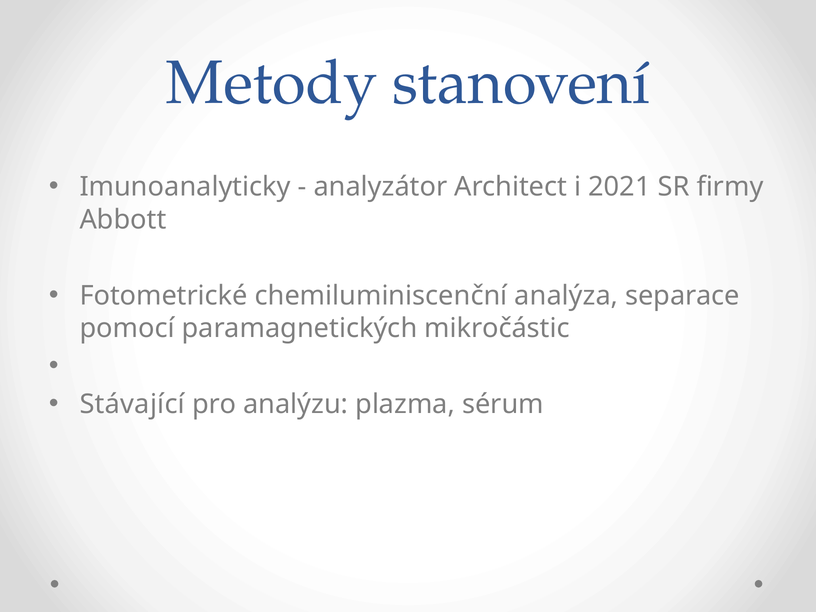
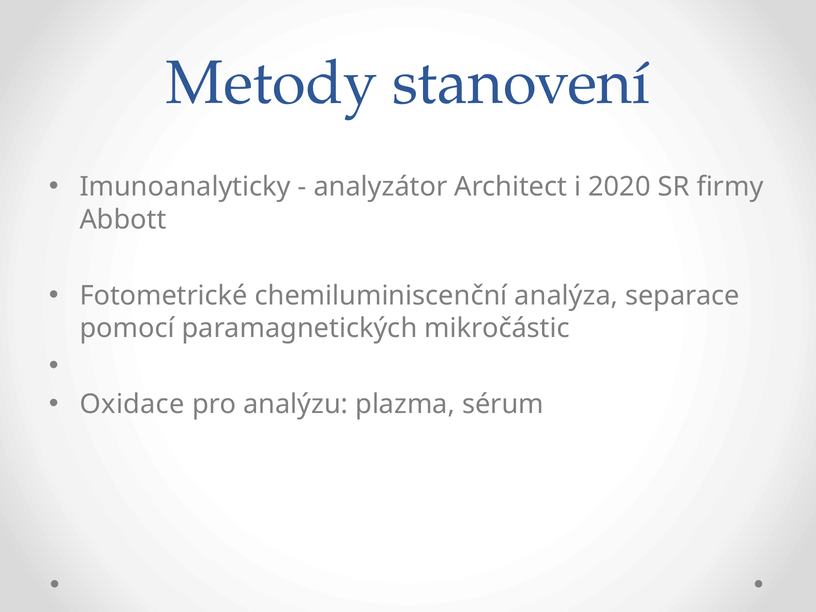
2021: 2021 -> 2020
Stávající: Stávající -> Oxidace
